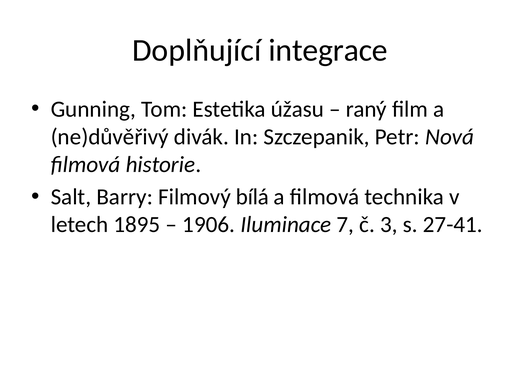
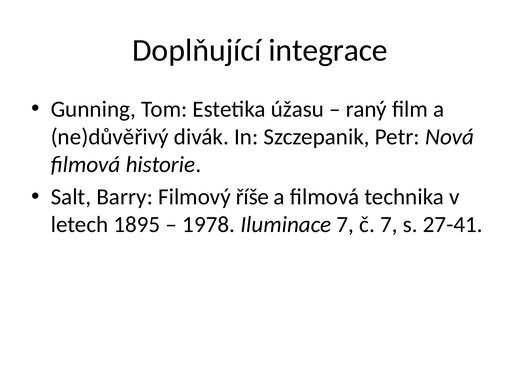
bílá: bílá -> říše
1906: 1906 -> 1978
č 3: 3 -> 7
